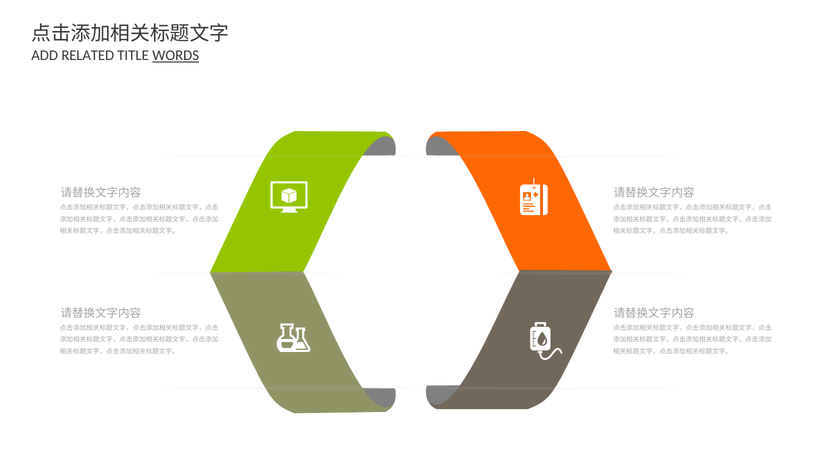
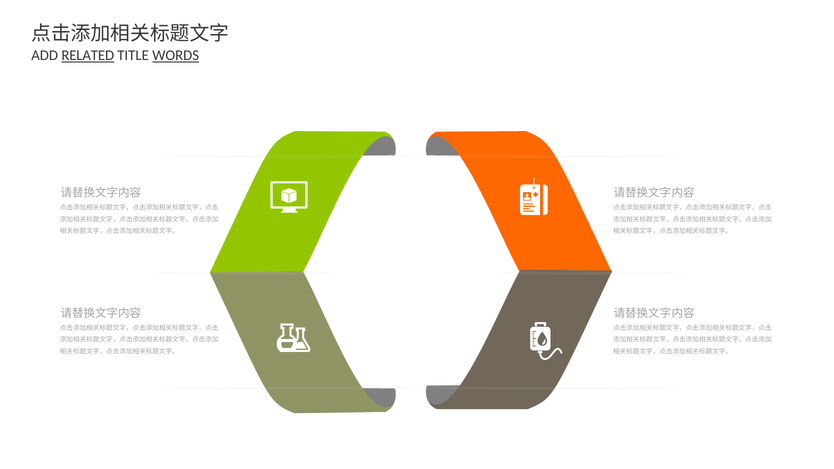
RELATED underline: none -> present
